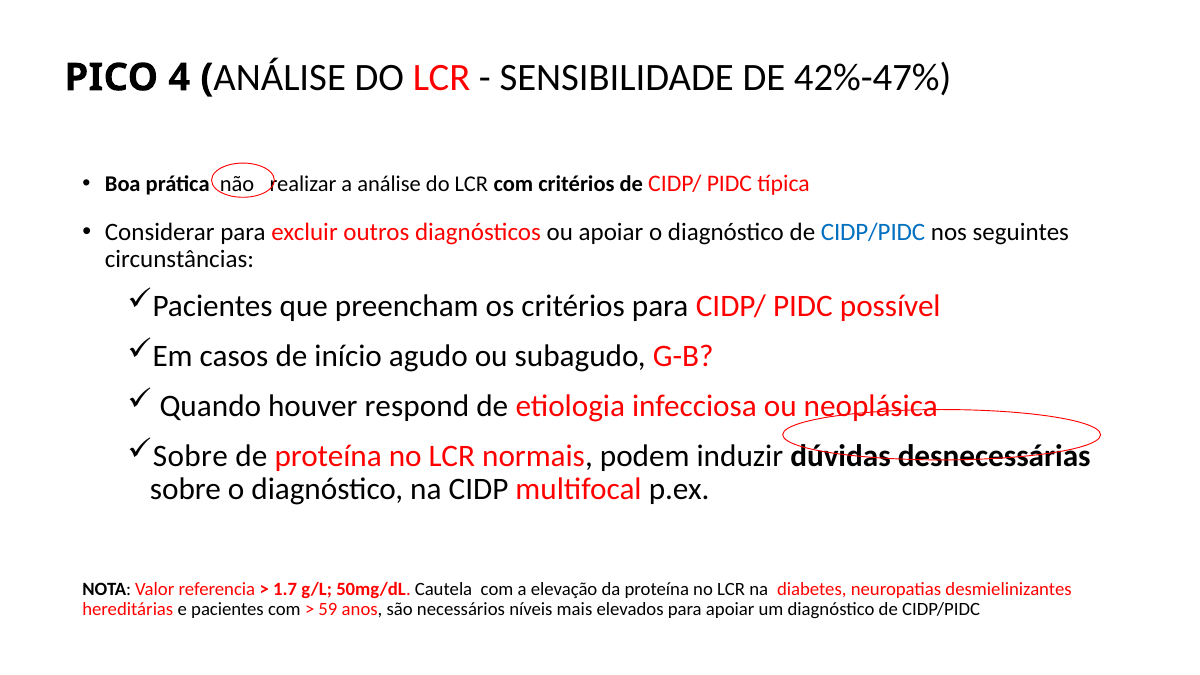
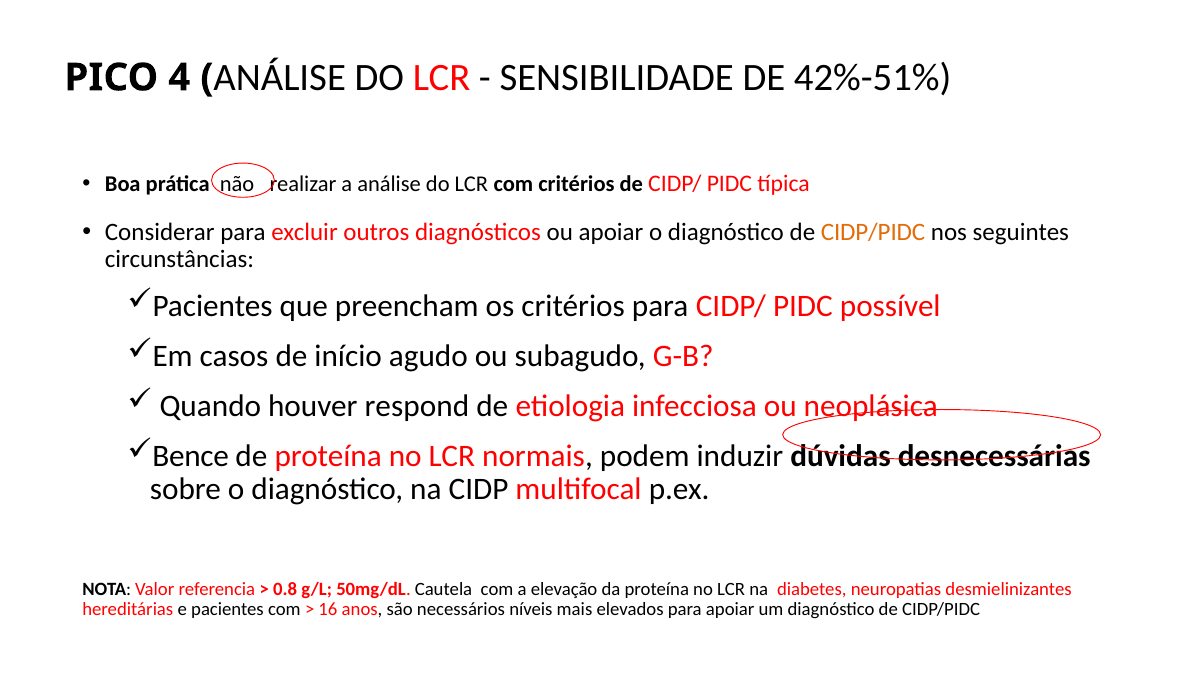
42%-47%: 42%-47% -> 42%-51%
CIDP/PIDC at (873, 232) colour: blue -> orange
Sobre at (190, 456): Sobre -> Bence
1.7: 1.7 -> 0.8
59: 59 -> 16
